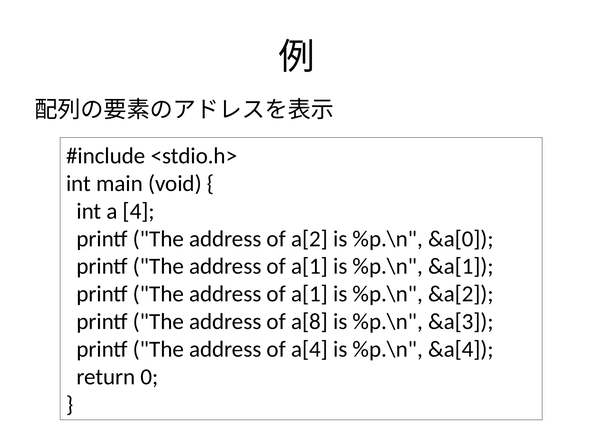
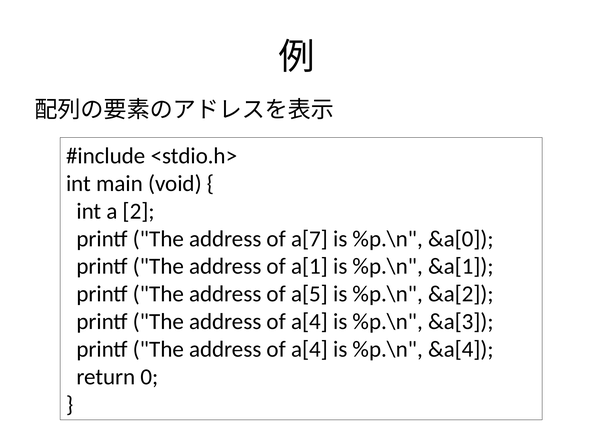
4: 4 -> 2
a[2: a[2 -> a[7
a[1 at (309, 295): a[1 -> a[5
a[8 at (309, 322): a[8 -> a[4
